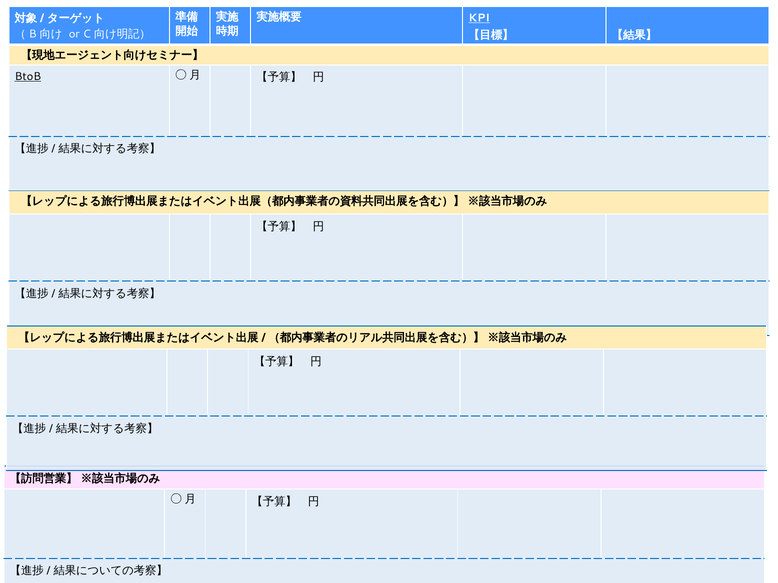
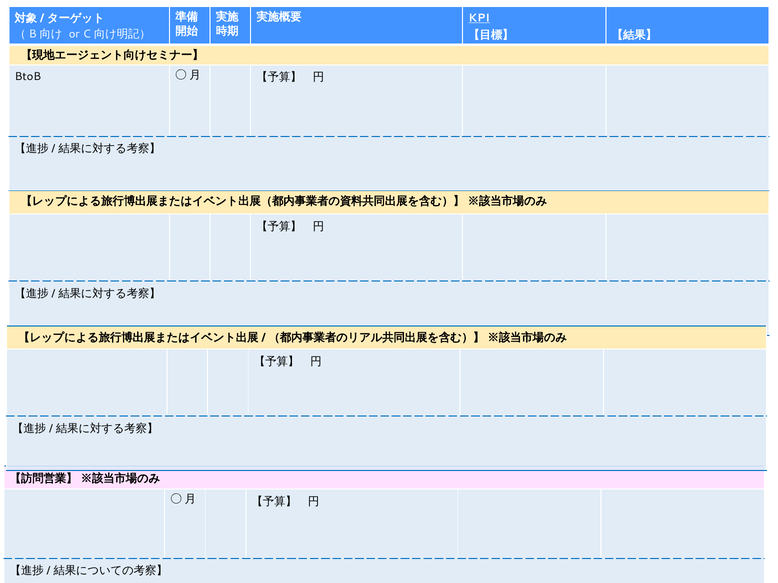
BtoB underline: present -> none
